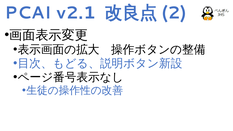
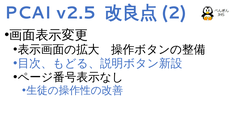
v2.1: v2.1 -> v2.5
